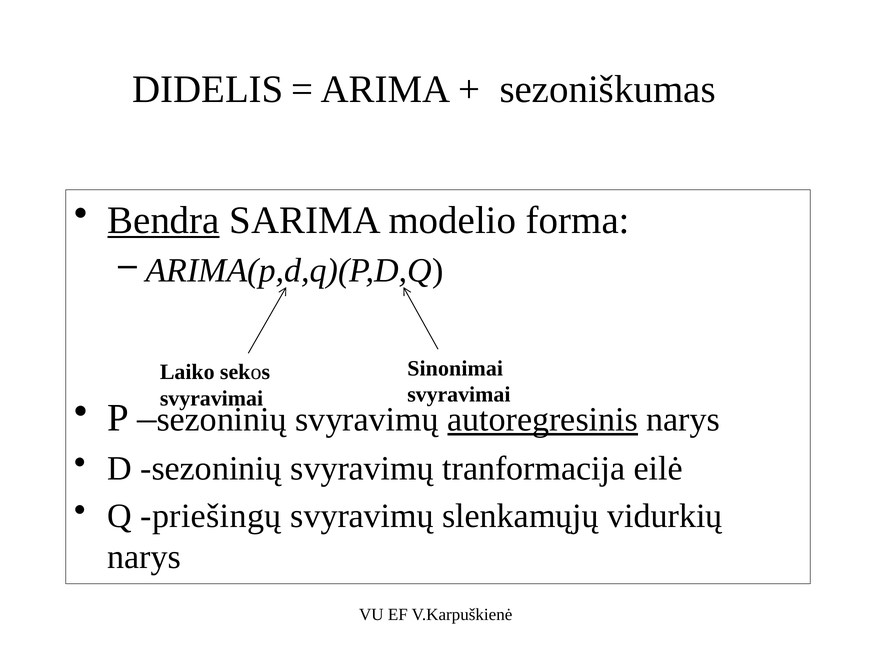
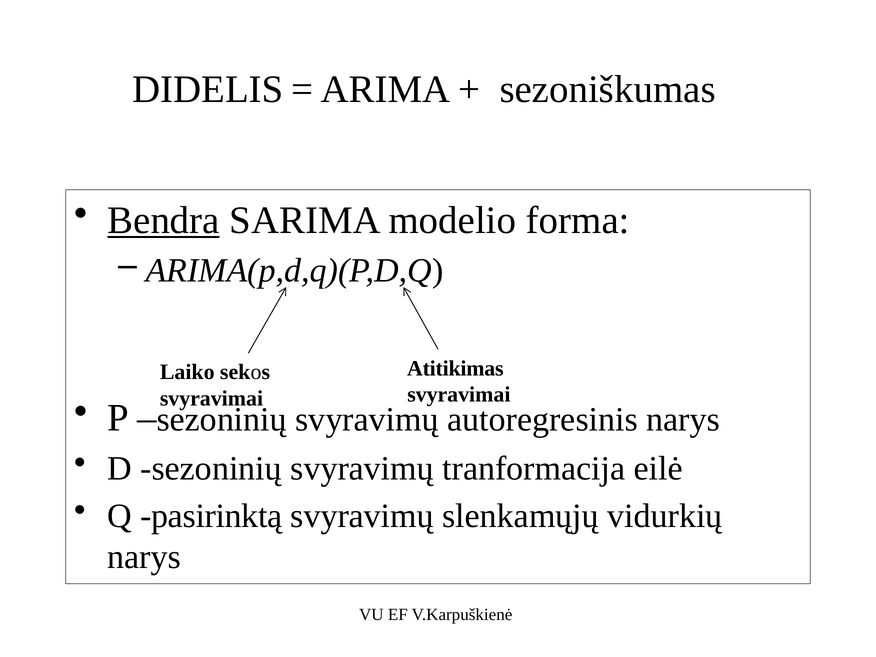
Sinonimai: Sinonimai -> Atitikimas
autoregresinis underline: present -> none
priešingų: priešingų -> pasirinktą
